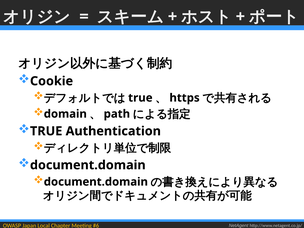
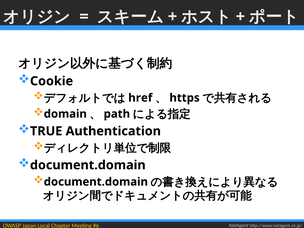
true at (140, 98): true -> href
